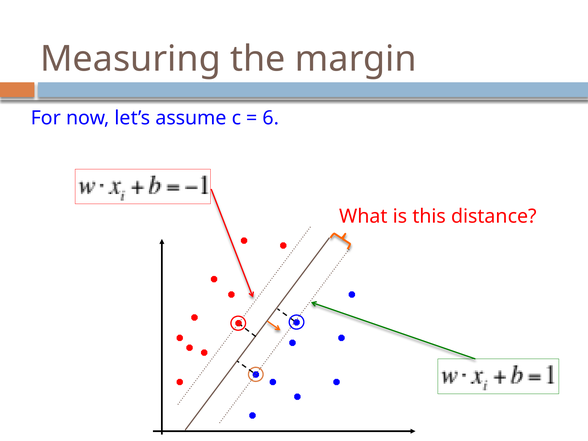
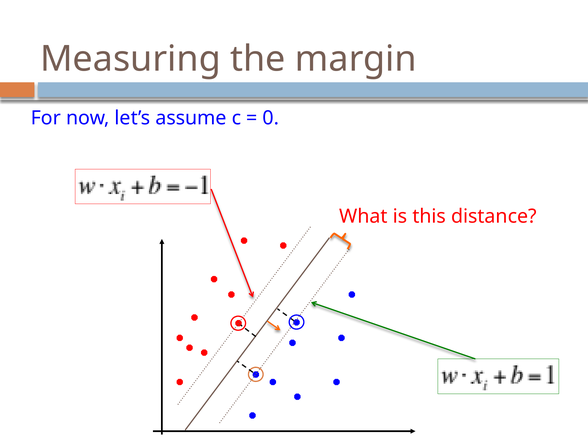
6: 6 -> 0
